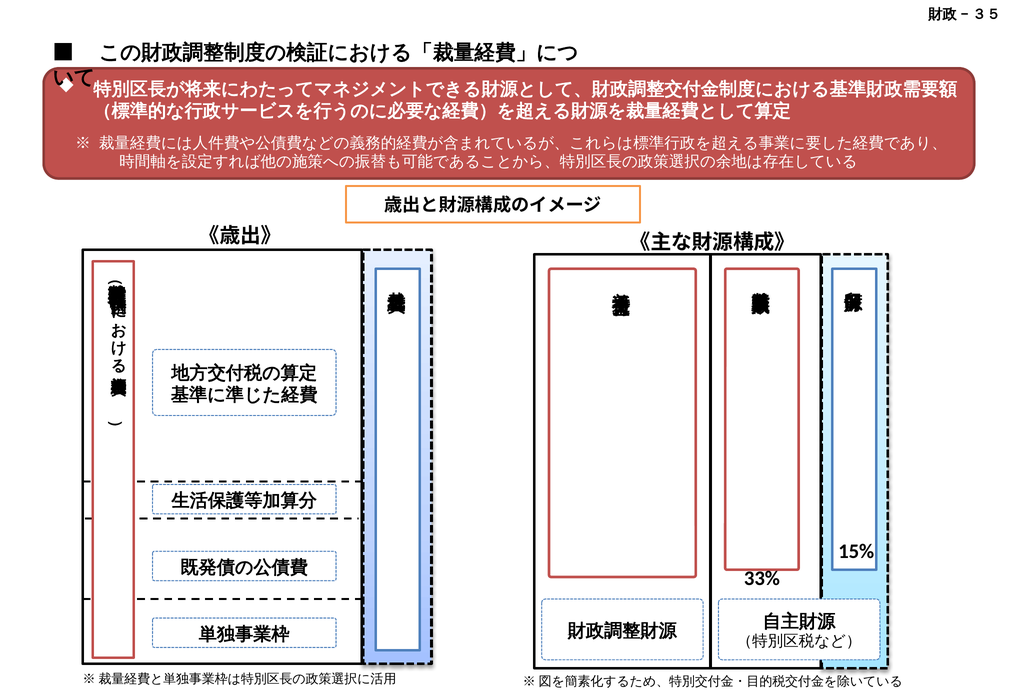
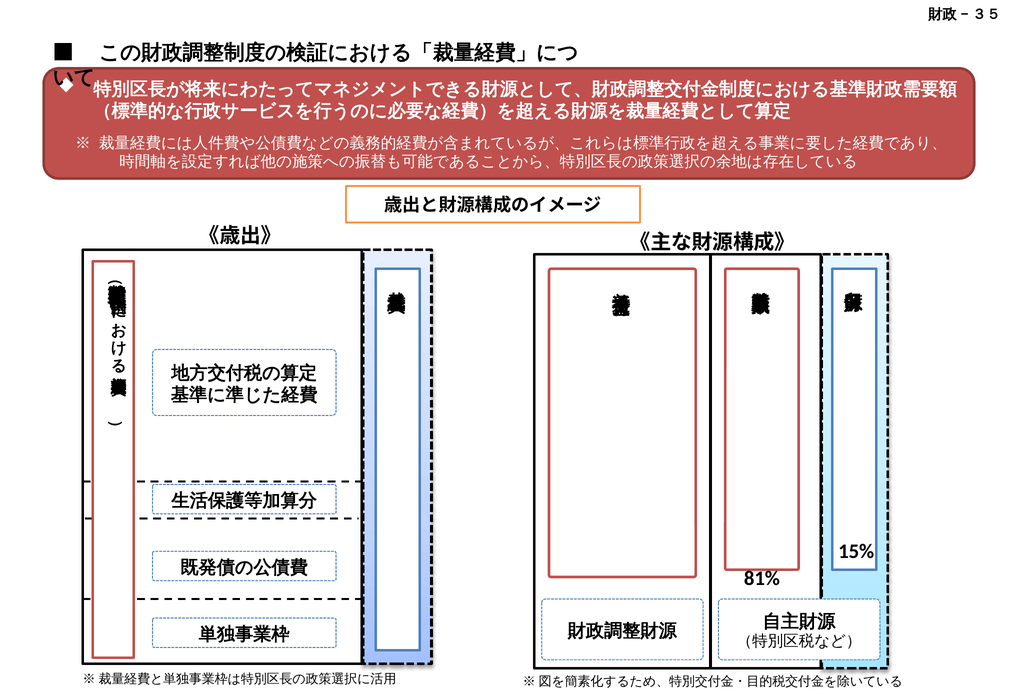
33%: 33% -> 81%
